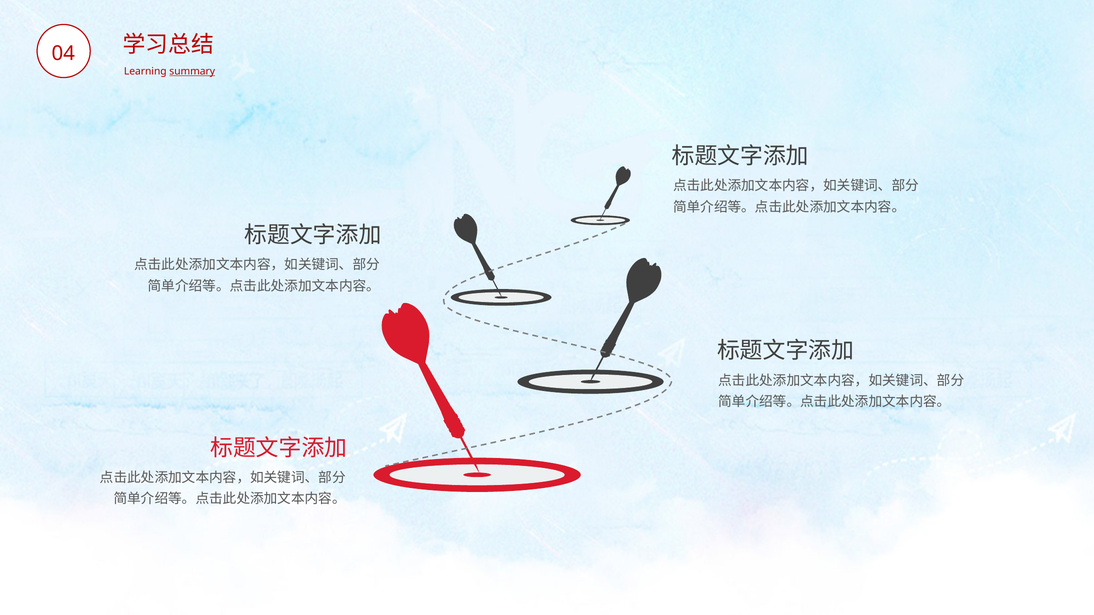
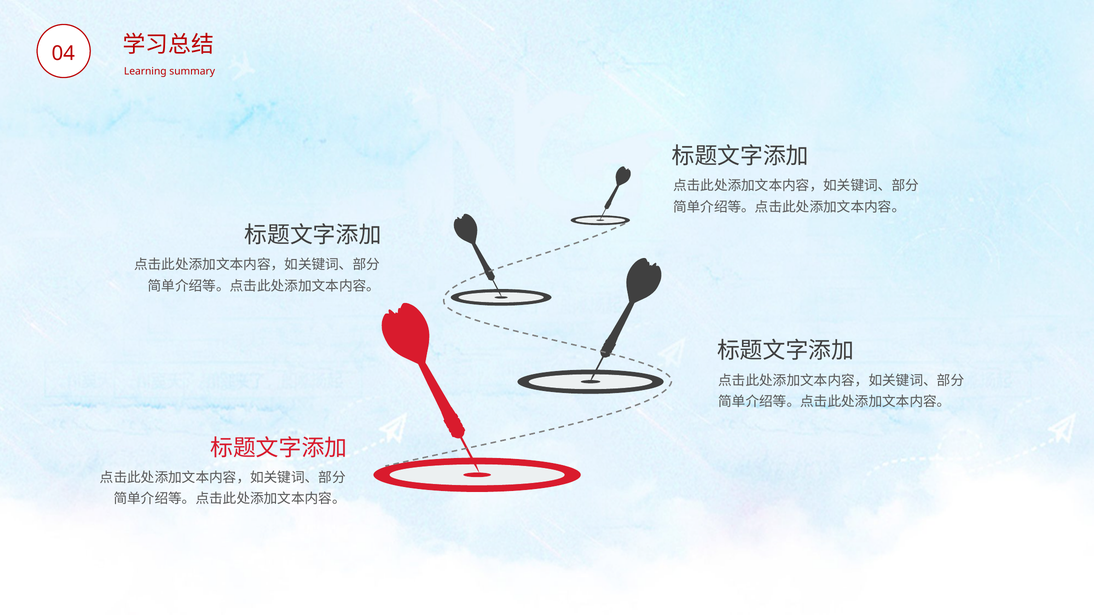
summary underline: present -> none
